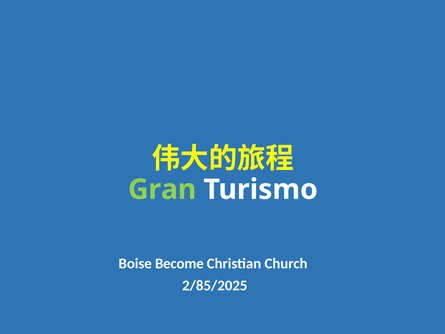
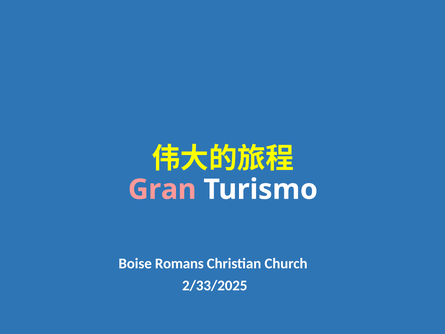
Gran colour: light green -> pink
Become: Become -> Romans
2/85/2025: 2/85/2025 -> 2/33/2025
